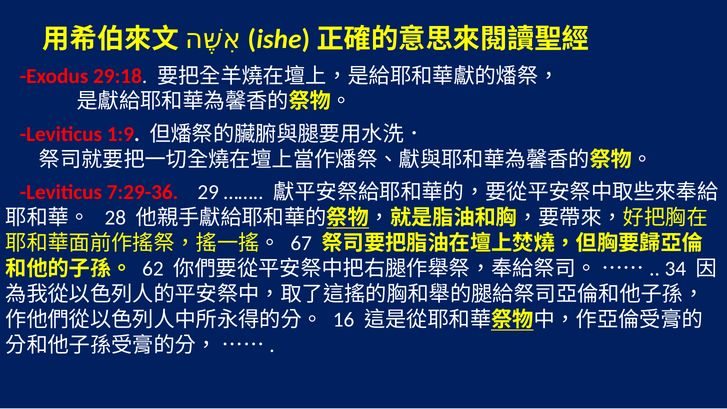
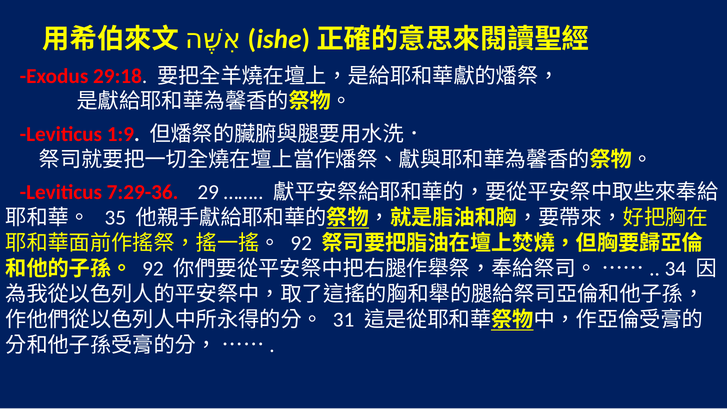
28: 28 -> 35
67 at (301, 243): 67 -> 92
62 at (153, 269): 62 -> 92
16: 16 -> 31
